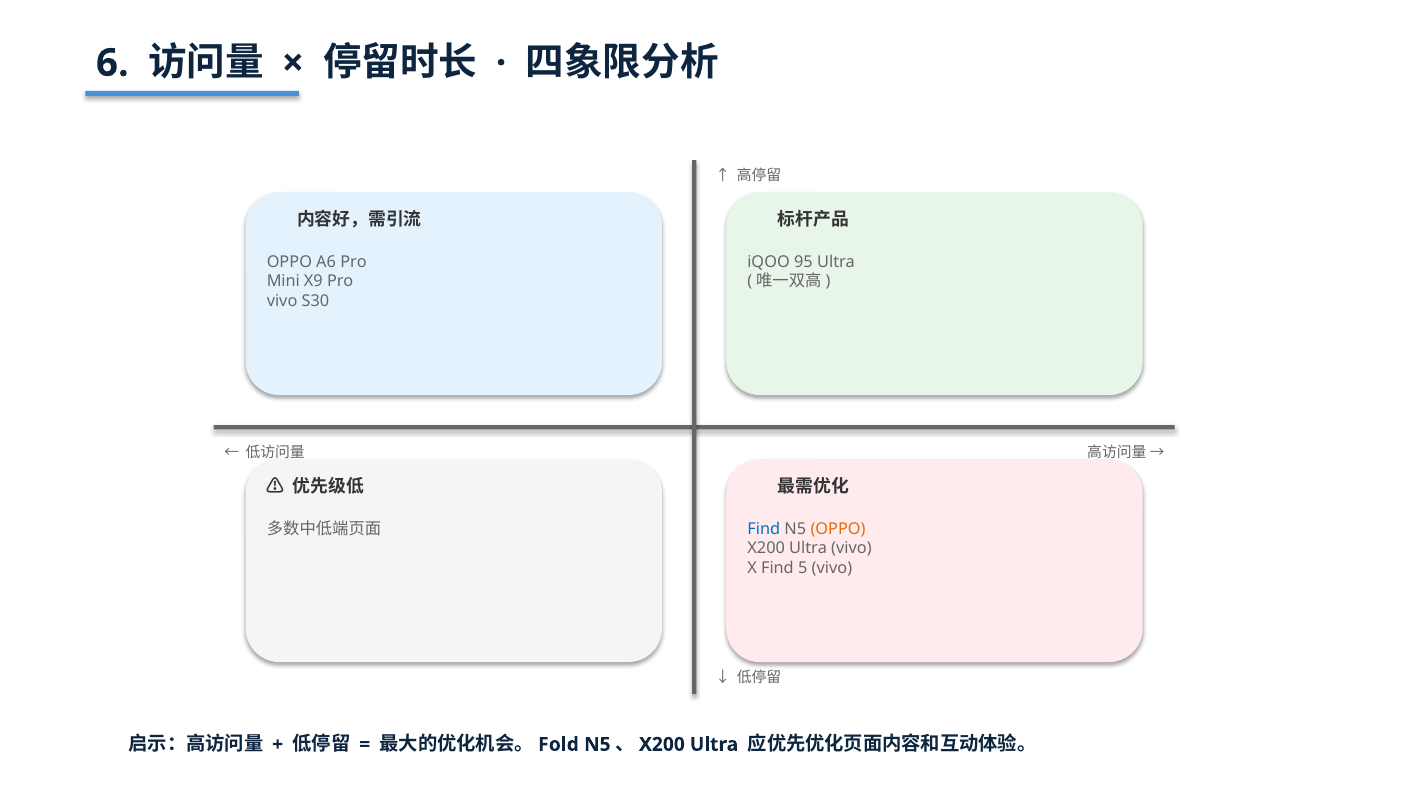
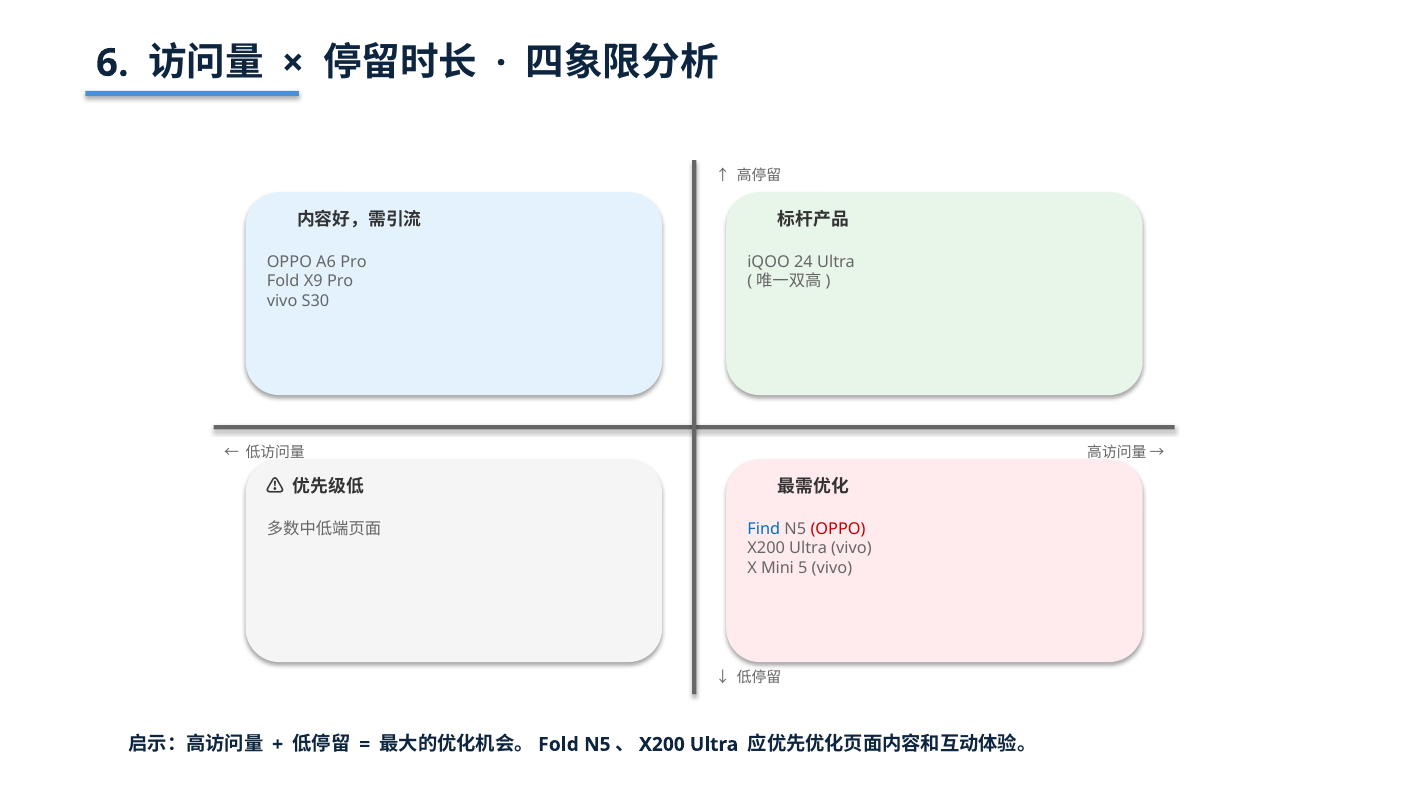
95: 95 -> 24
Mini at (283, 281): Mini -> Fold
OPPO at (838, 529) colour: orange -> red
X Find: Find -> Mini
